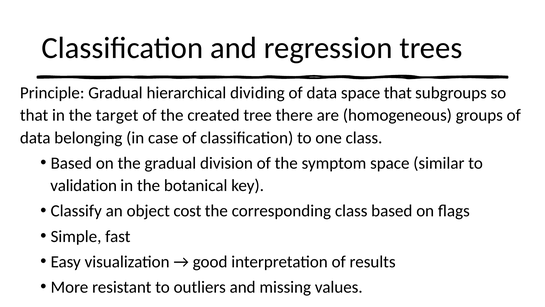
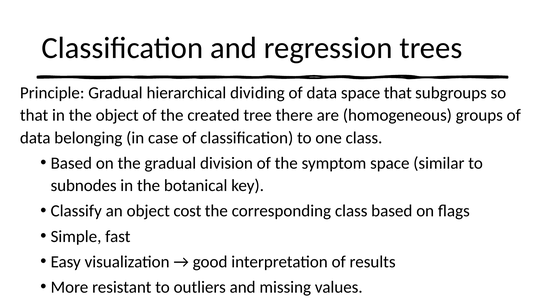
the target: target -> object
validation: validation -> subnodes
